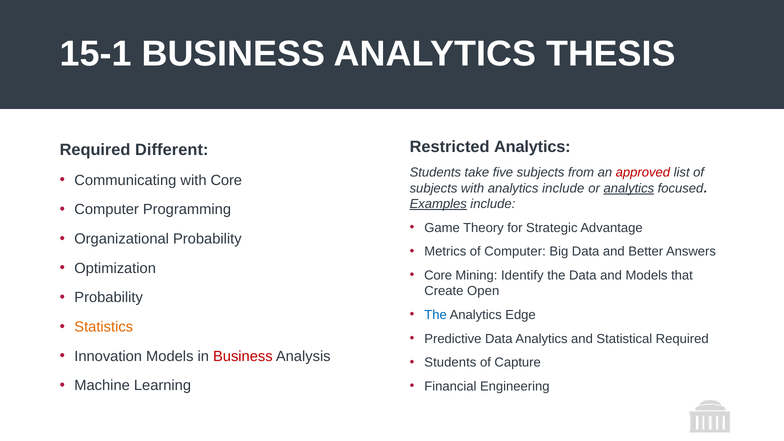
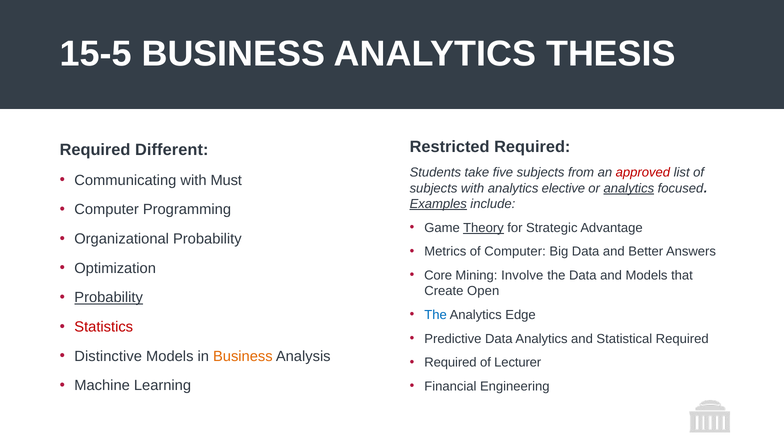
15-1: 15-1 -> 15-5
Restricted Analytics: Analytics -> Required
with Core: Core -> Must
analytics include: include -> elective
Theory underline: none -> present
Identify: Identify -> Involve
Probability at (109, 298) underline: none -> present
Statistics colour: orange -> red
Innovation: Innovation -> Distinctive
Business at (243, 356) colour: red -> orange
Students at (450, 363): Students -> Required
Capture: Capture -> Lecturer
